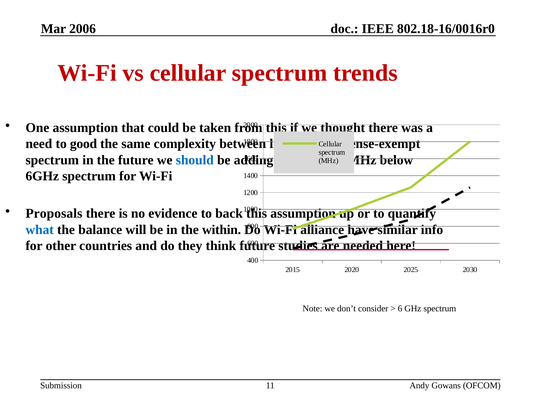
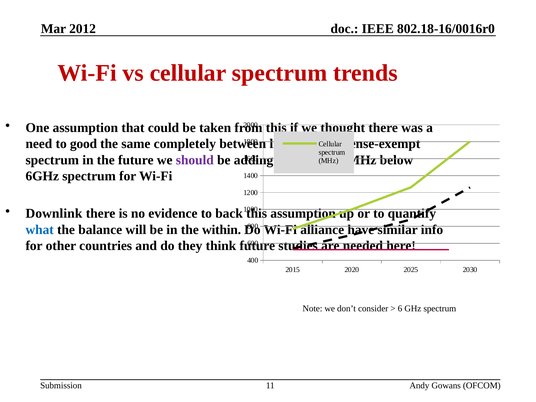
2006: 2006 -> 2012
complexity: complexity -> completely
should colour: blue -> purple
Proposals: Proposals -> Downlink
